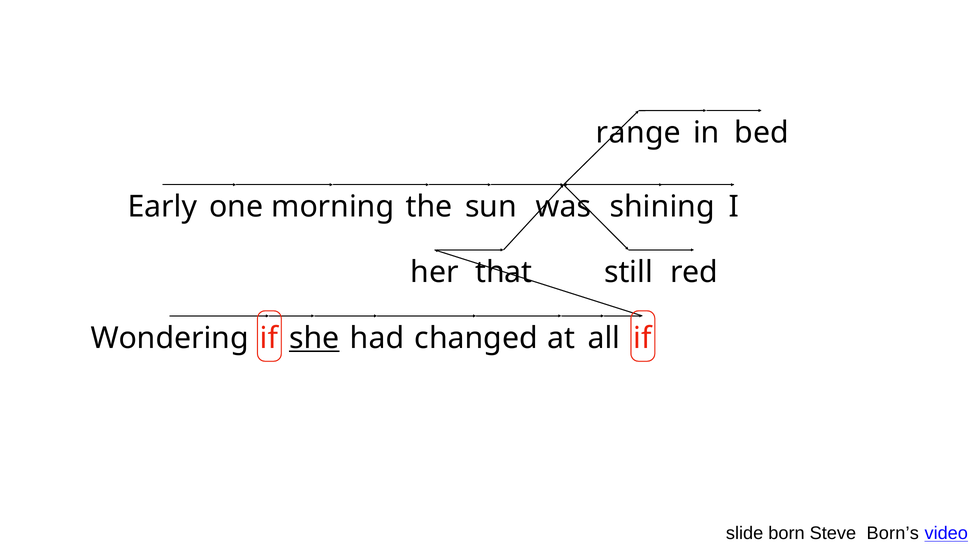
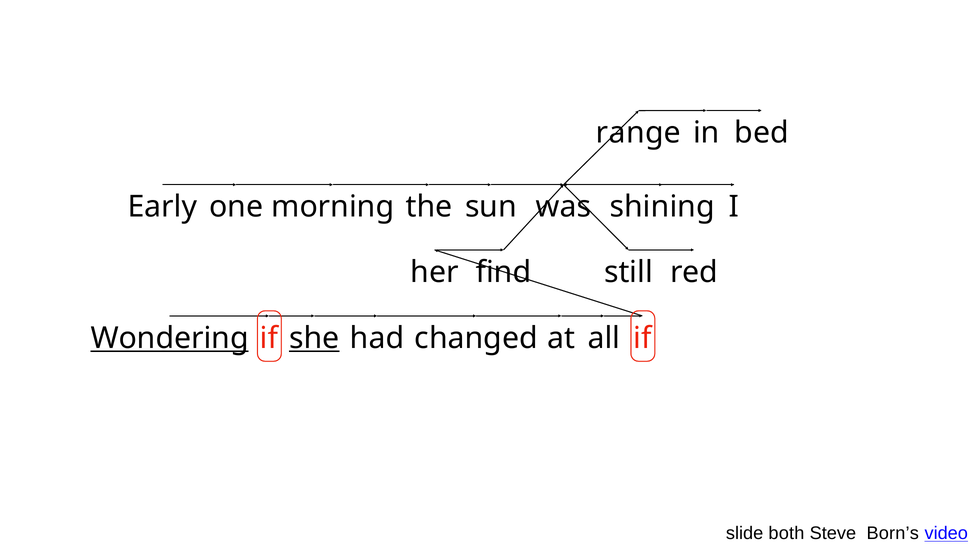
that: that -> find
Wondering underline: none -> present
born: born -> both
